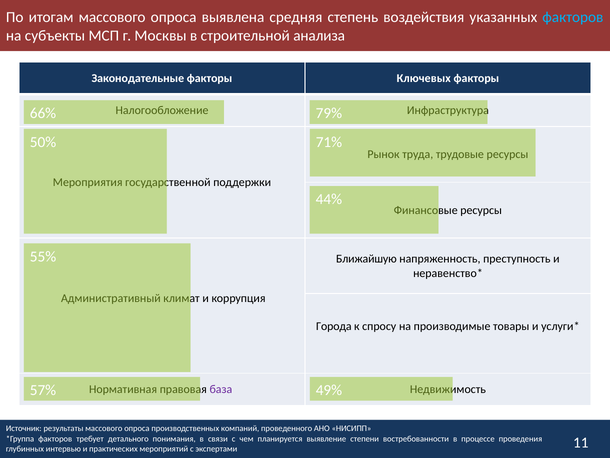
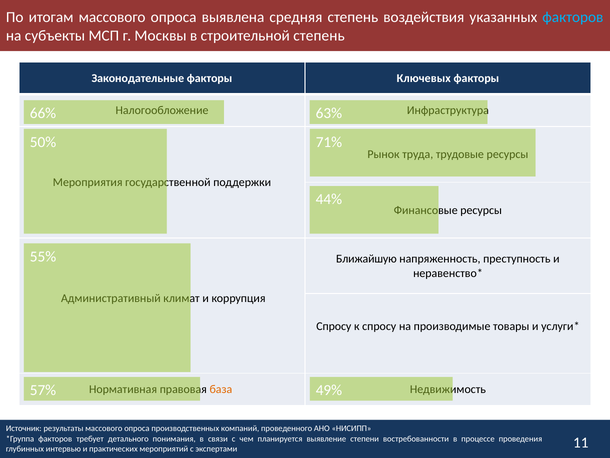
строительной анализа: анализа -> степень
79%: 79% -> 63%
Города at (334, 326): Города -> Спросу
база colour: purple -> orange
